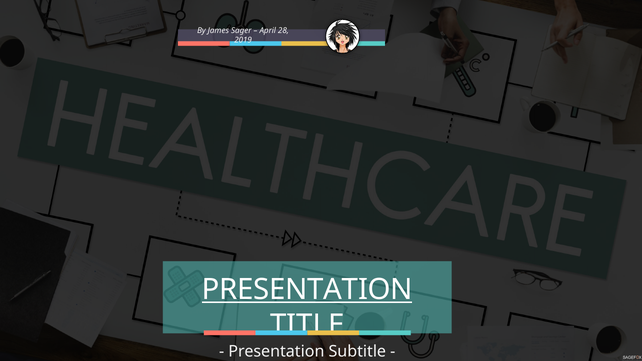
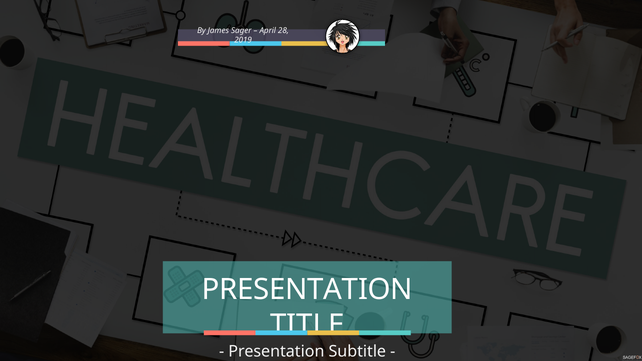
PRESENTATION at (307, 290) underline: present -> none
